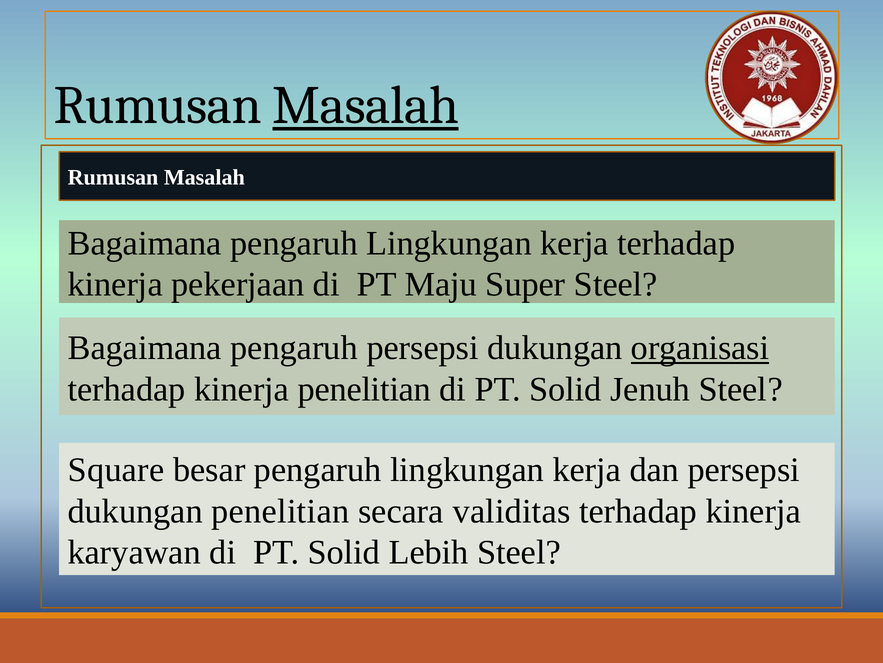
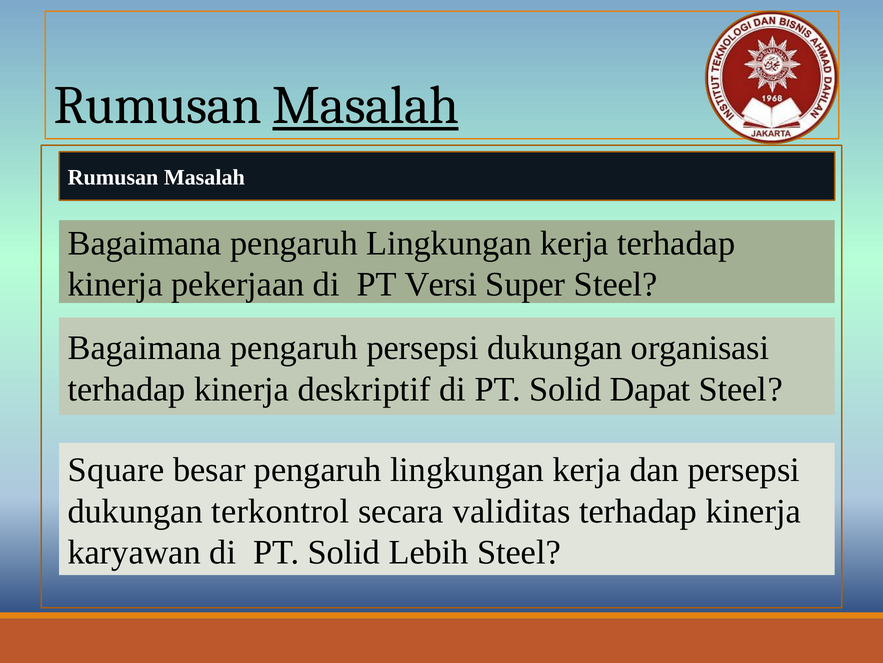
Maju: Maju -> Versi
organisasi underline: present -> none
kinerja penelitian: penelitian -> deskriptif
Jenuh: Jenuh -> Dapat
dukungan penelitian: penelitian -> terkontrol
